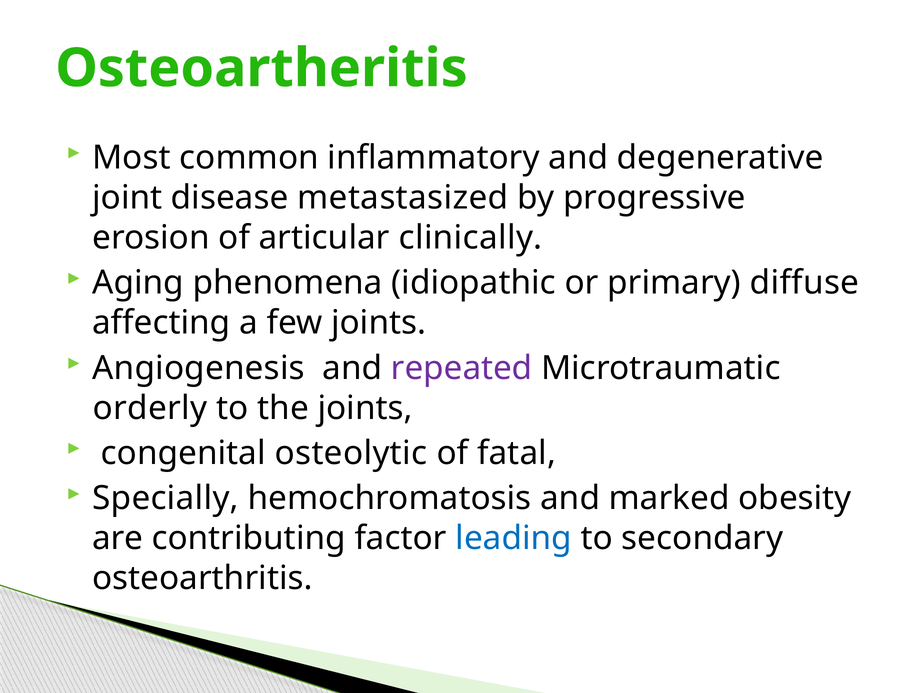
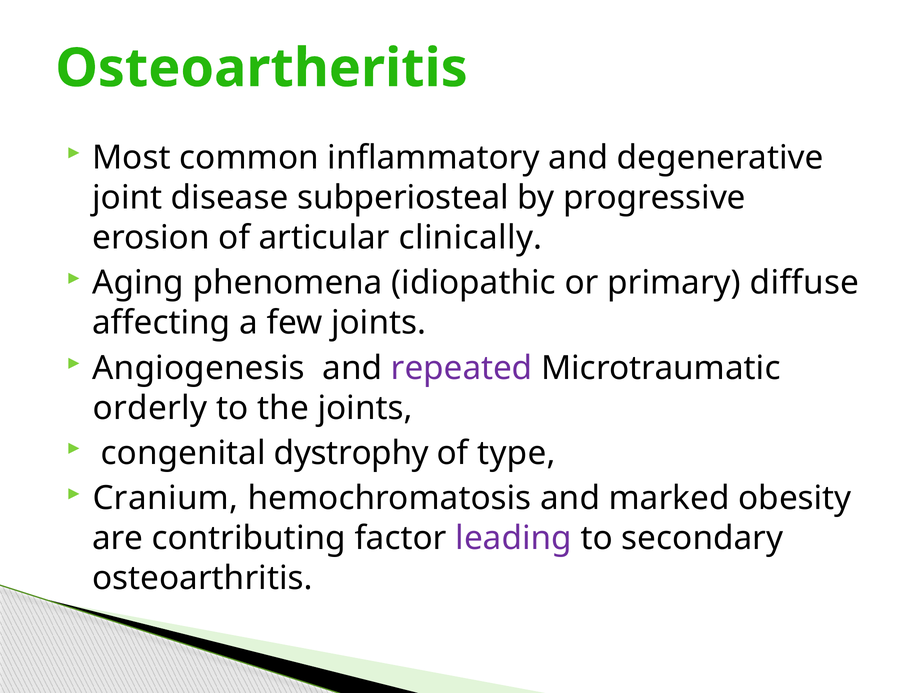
metastasized: metastasized -> subperiosteal
osteolytic: osteolytic -> dystrophy
fatal: fatal -> type
Specially: Specially -> Cranium
leading colour: blue -> purple
